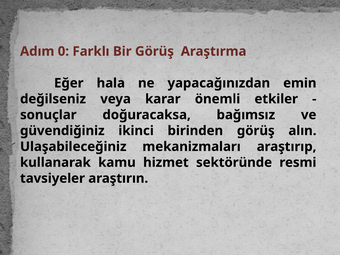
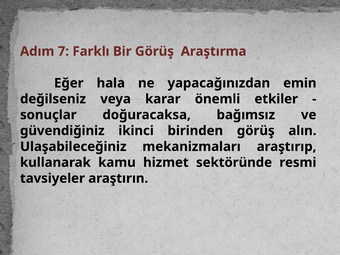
0: 0 -> 7
